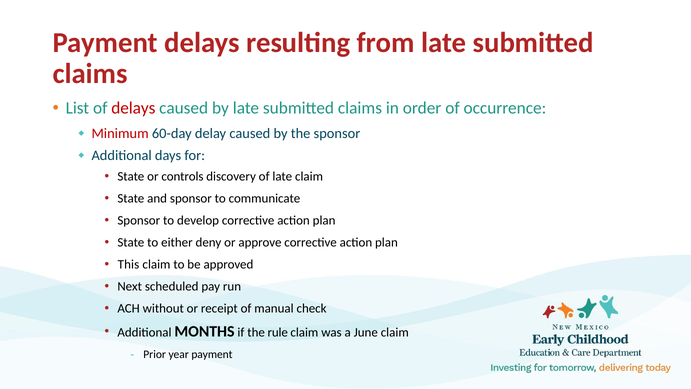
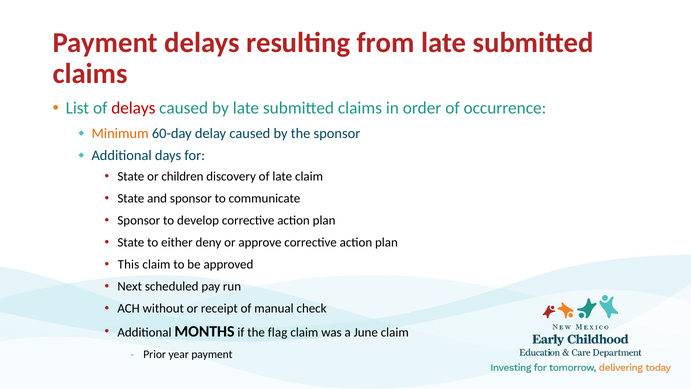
Minimum colour: red -> orange
controls: controls -> children
rule: rule -> flag
